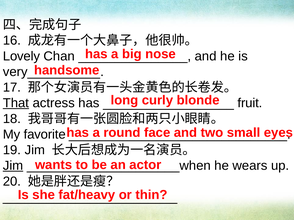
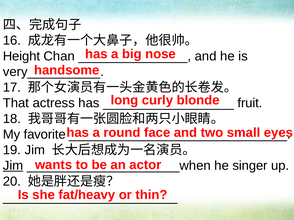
Lovely: Lovely -> Height
That underline: present -> none
wears: wears -> singer
